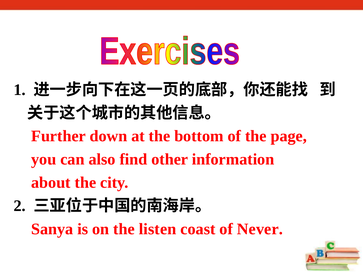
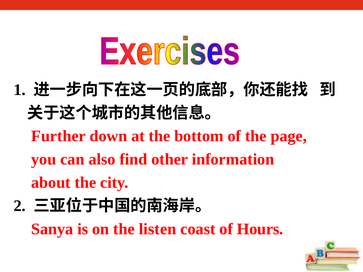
Never: Never -> Hours
